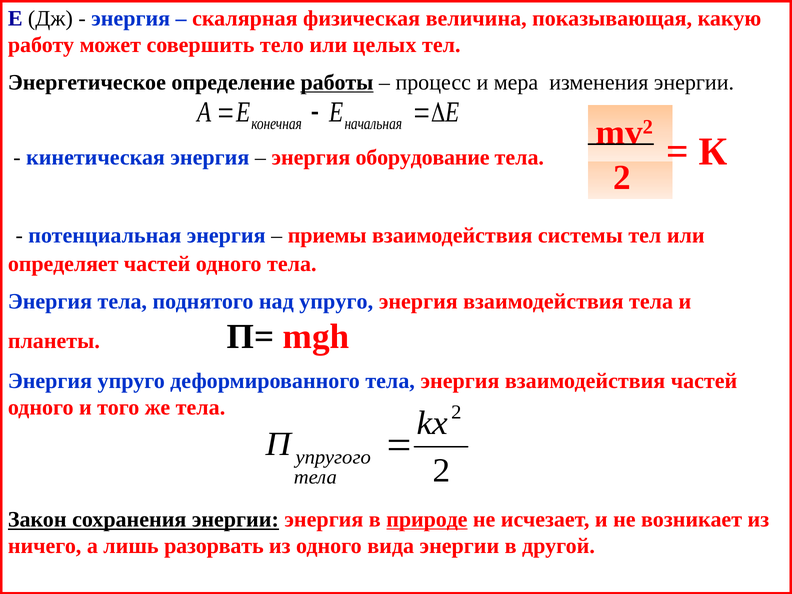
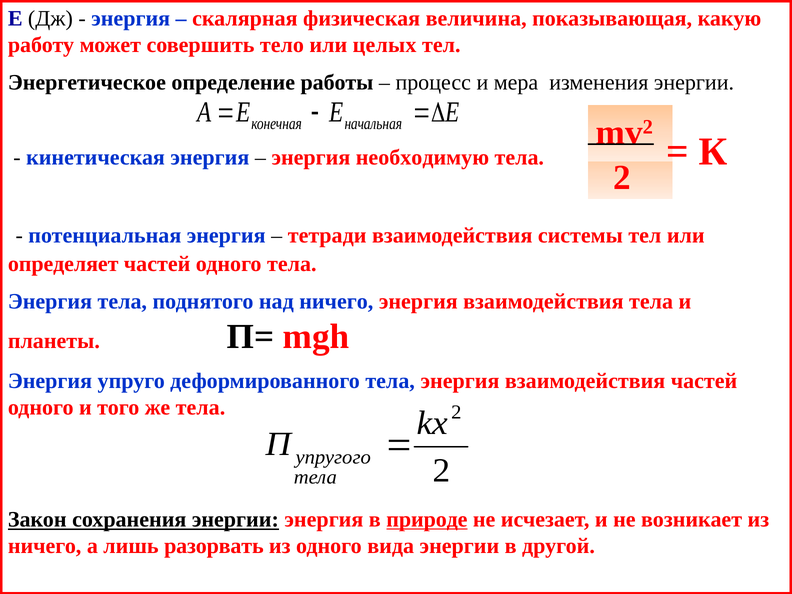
работы underline: present -> none
оборудование: оборудование -> необходимую
приемы: приемы -> тетради
над упруго: упруго -> ничего
